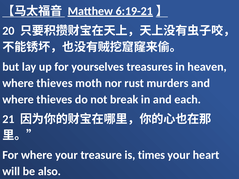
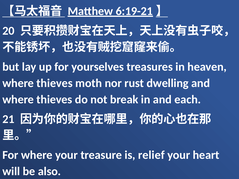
murders: murders -> dwelling
times: times -> relief
